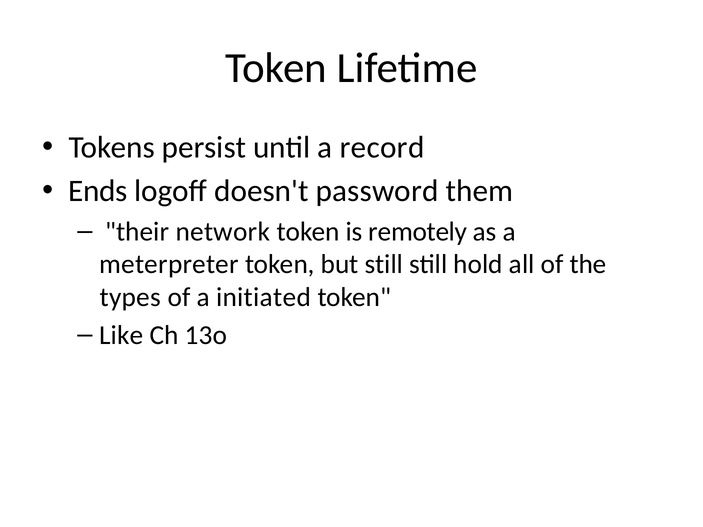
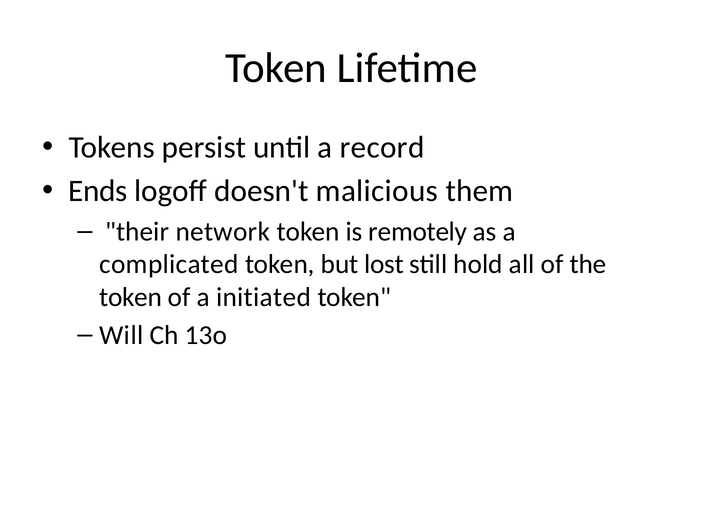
password: password -> malicious
meterpreter: meterpreter -> complicated
but still: still -> lost
types at (130, 297): types -> token
Like: Like -> Will
